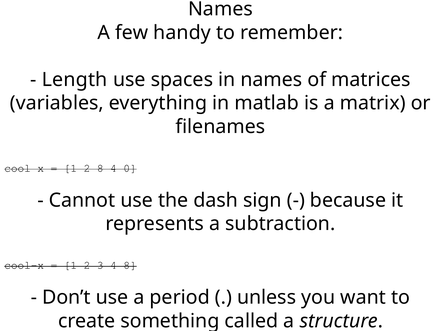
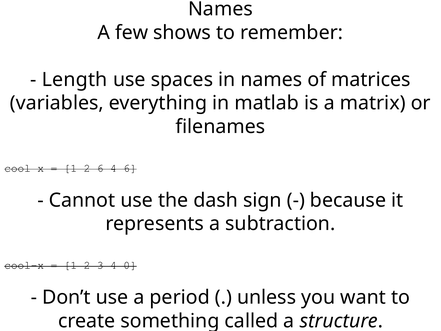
handy: handy -> shows
2 8: 8 -> 6
4 0: 0 -> 6
4 8: 8 -> 0
